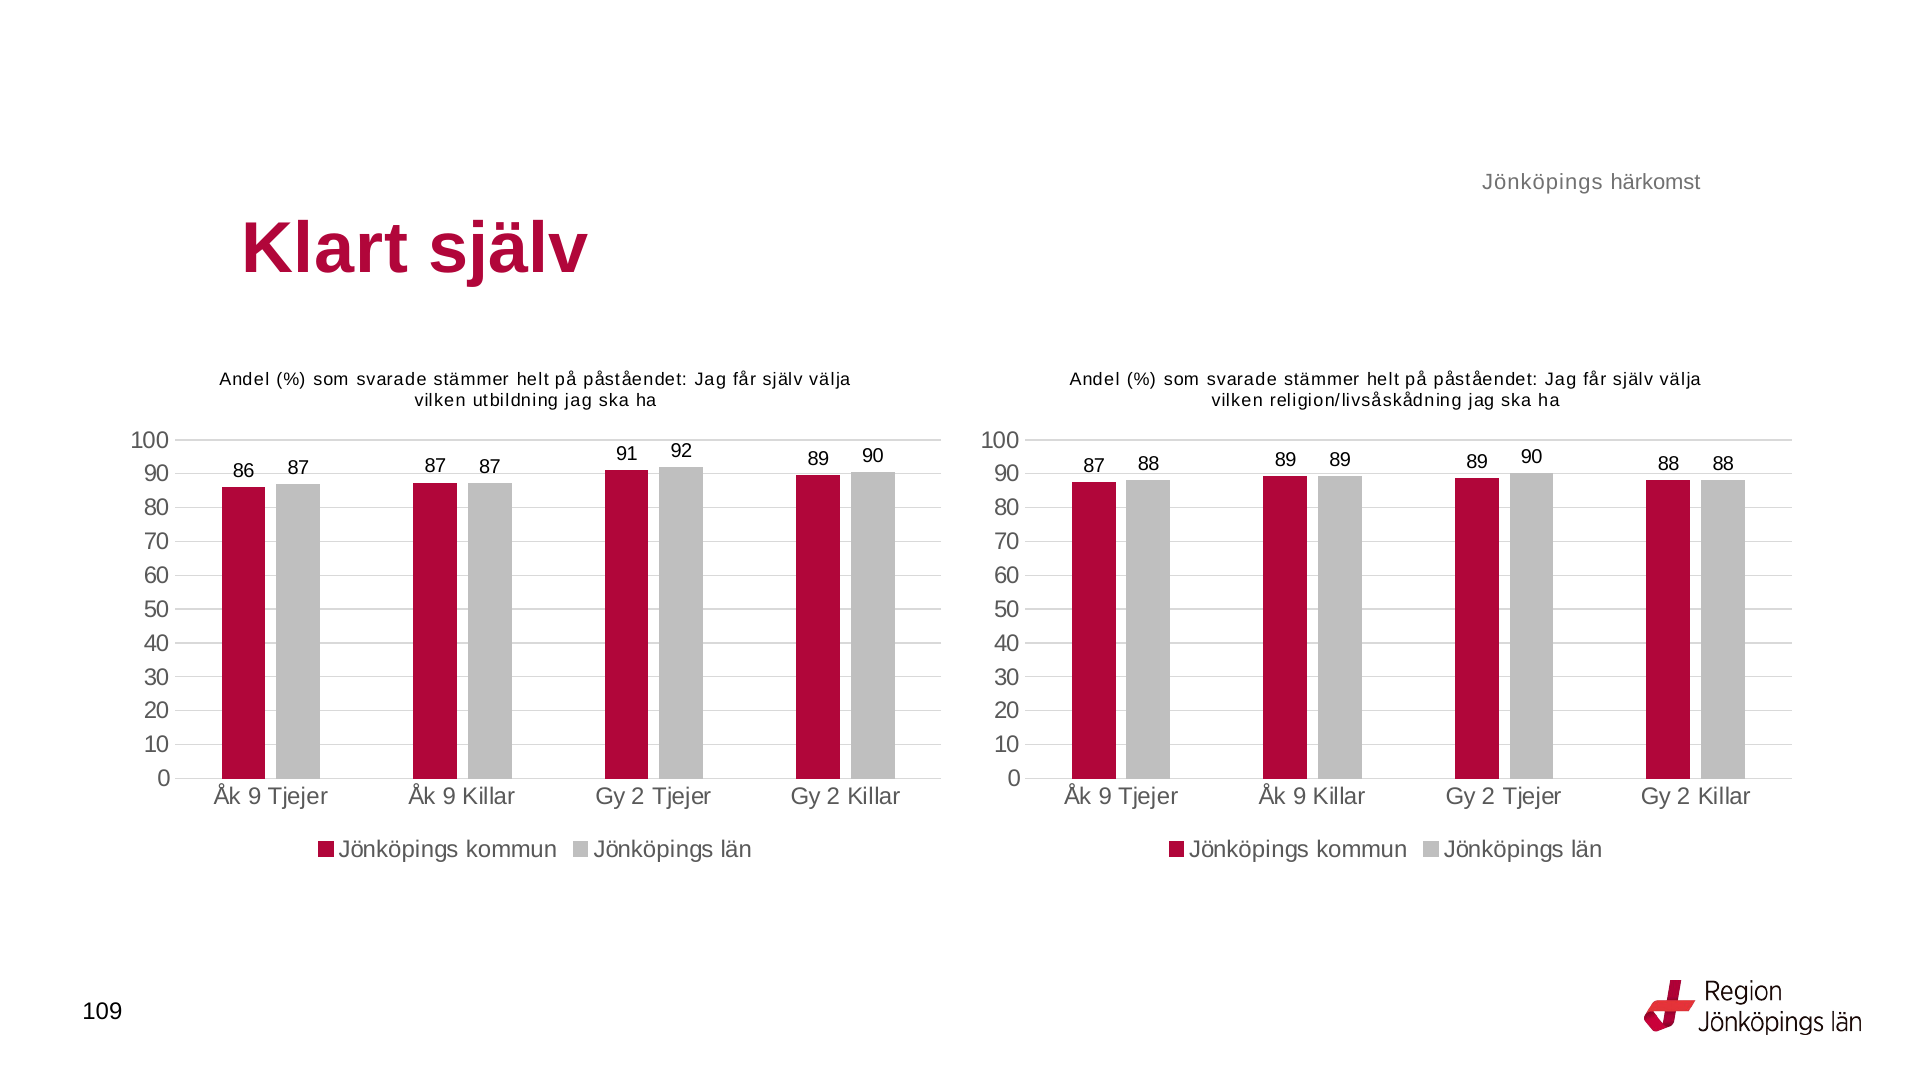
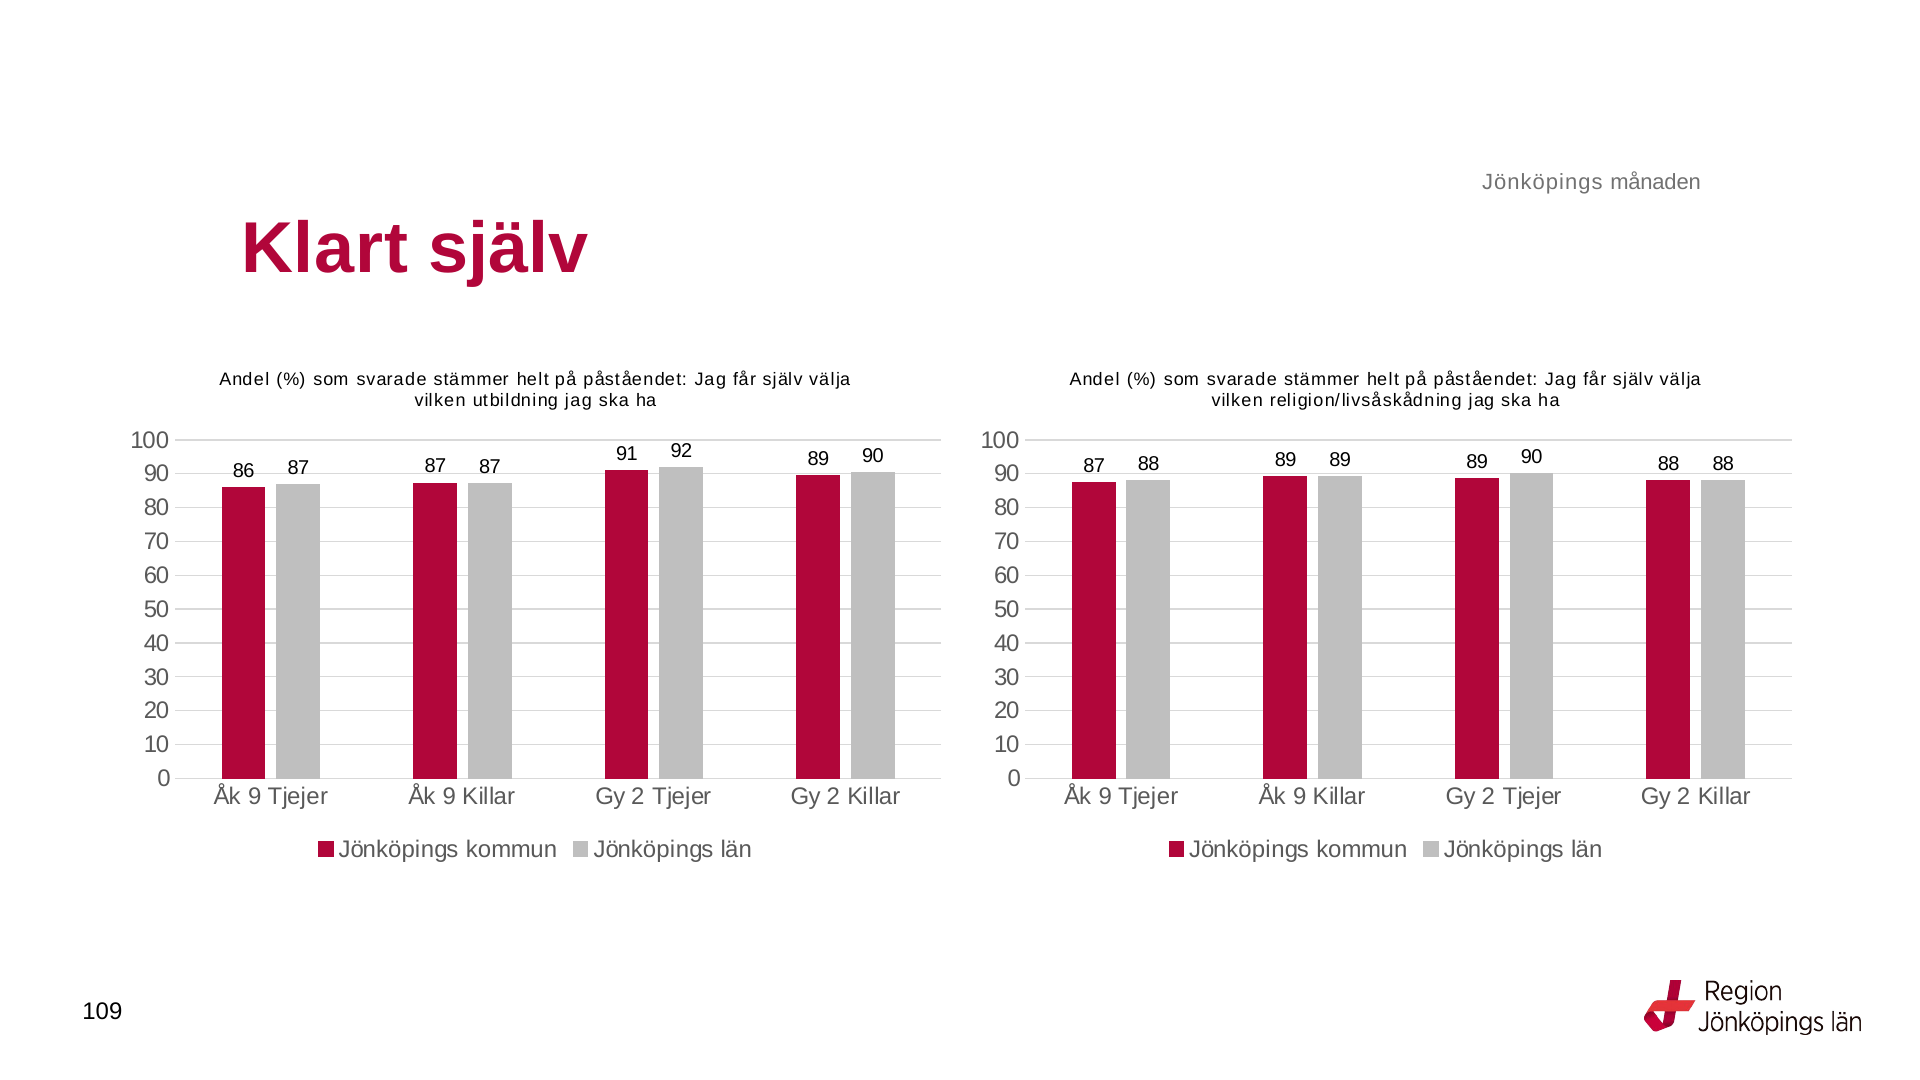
härkomst: härkomst -> månaden
